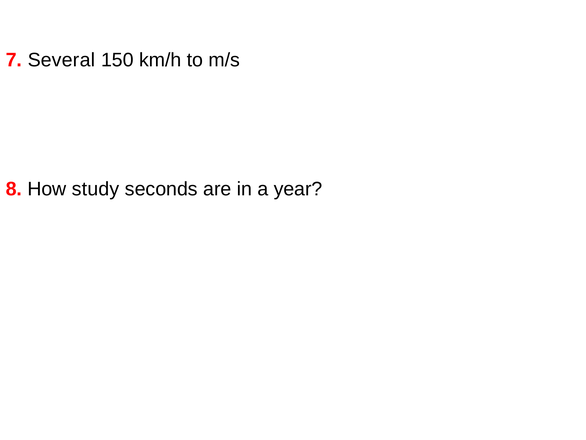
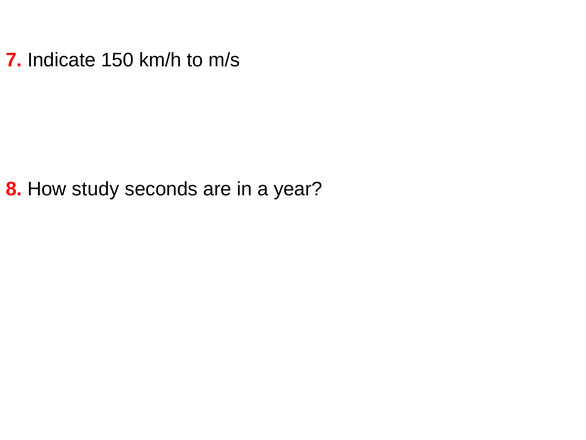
Several: Several -> Indicate
